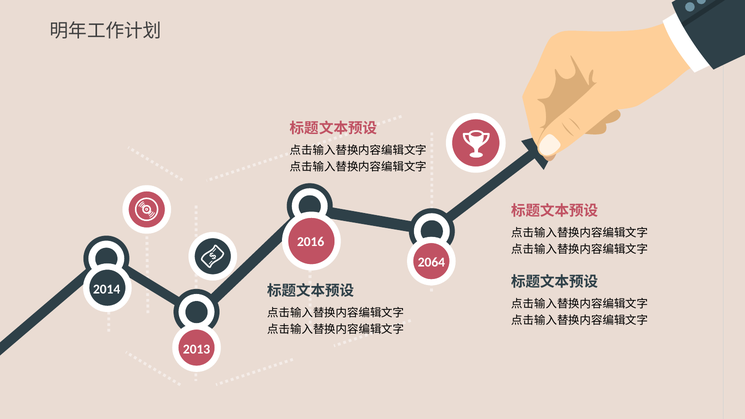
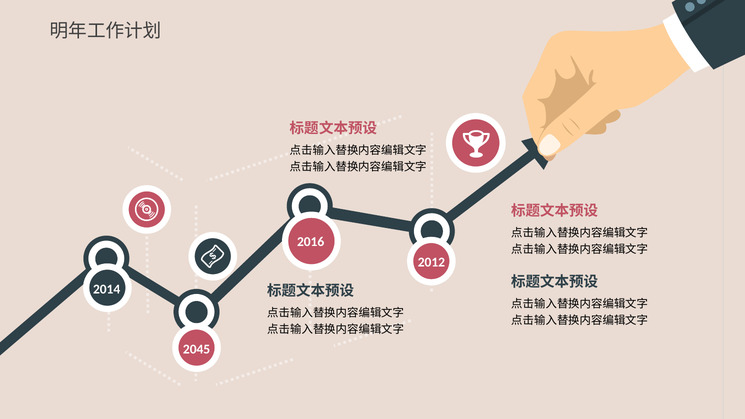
2064: 2064 -> 2012
2013: 2013 -> 2045
